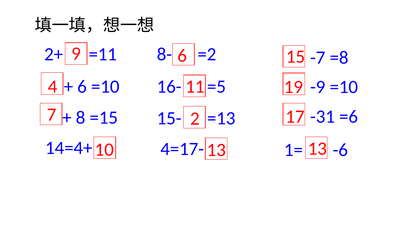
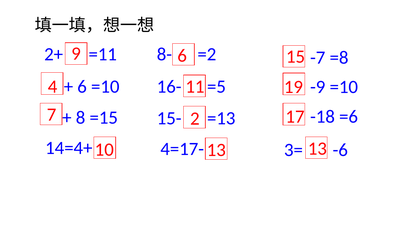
-31: -31 -> -18
1=: 1= -> 3=
